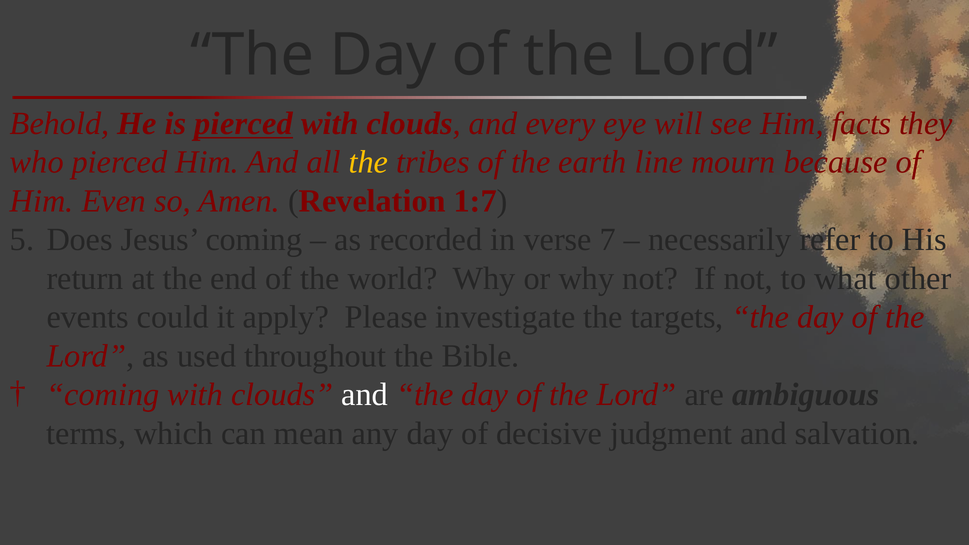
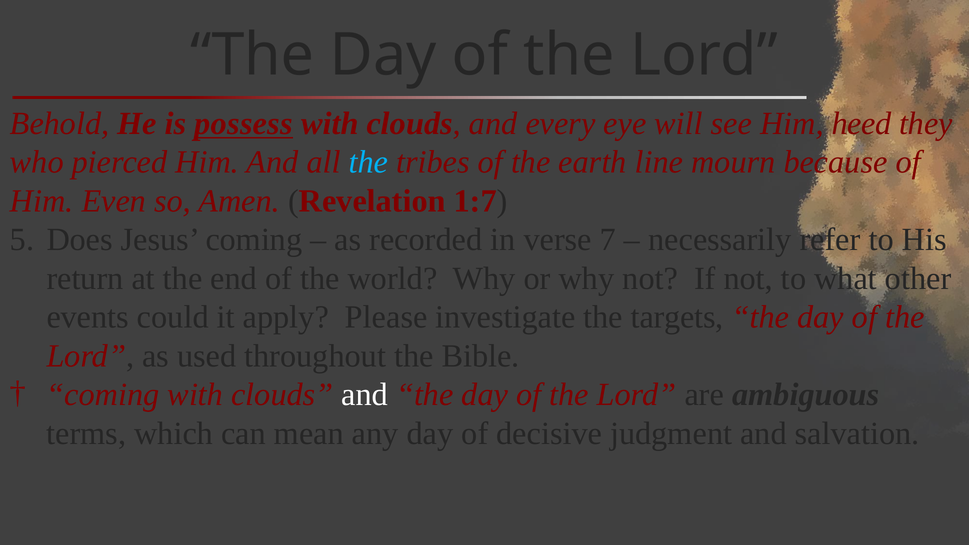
is pierced: pierced -> possess
facts: facts -> heed
the at (368, 162) colour: yellow -> light blue
